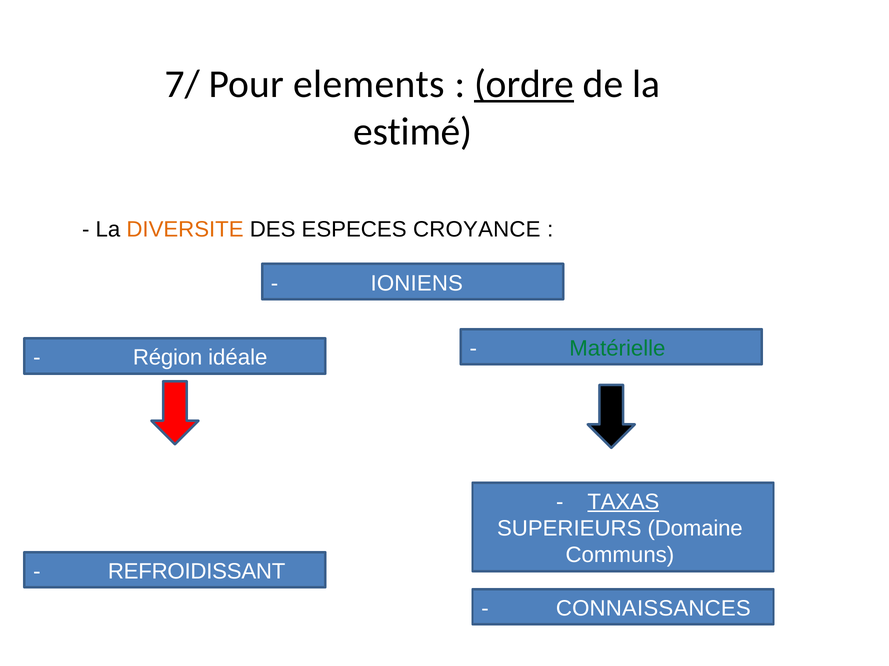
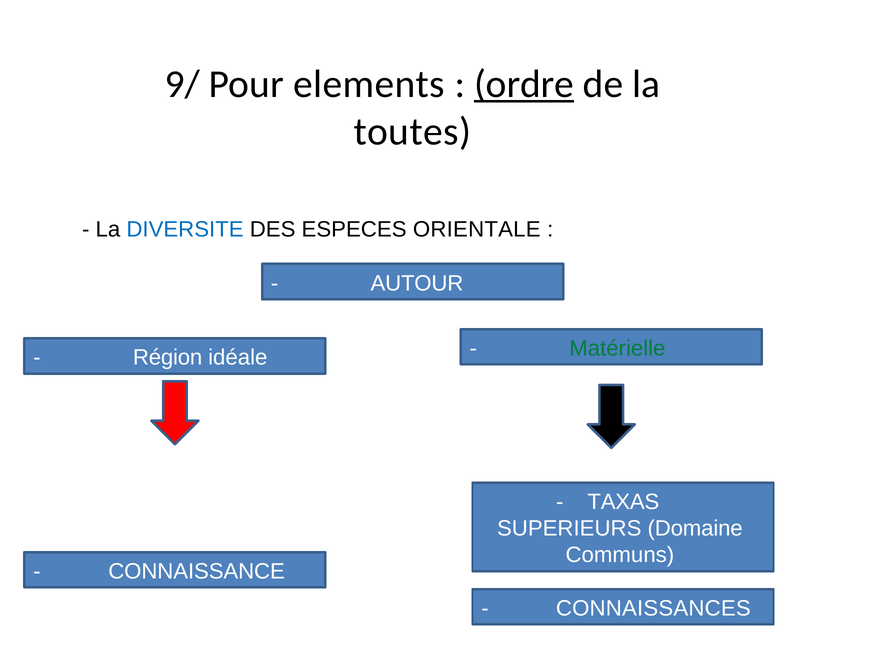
7/: 7/ -> 9/
estimé: estimé -> toutes
DIVERSITE colour: orange -> blue
CROYANCE: CROYANCE -> ORIENTALE
IONIENS: IONIENS -> AUTOUR
TAXAS underline: present -> none
REFROIDISSANT: REFROIDISSANT -> CONNAISSANCE
